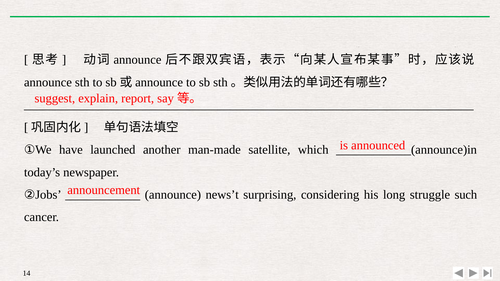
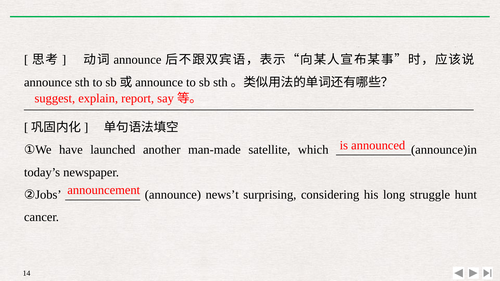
such: such -> hunt
